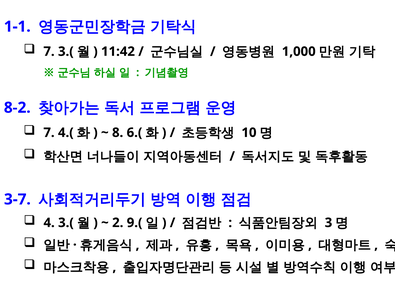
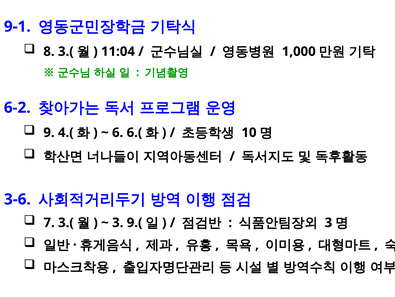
1-1: 1-1 -> 9-1
7 at (49, 51): 7 -> 8
11:42: 11:42 -> 11:04
8-2: 8-2 -> 6-2
7 at (49, 132): 7 -> 9
8: 8 -> 6
3-7: 3-7 -> 3-6
4: 4 -> 7
2 at (118, 222): 2 -> 3
